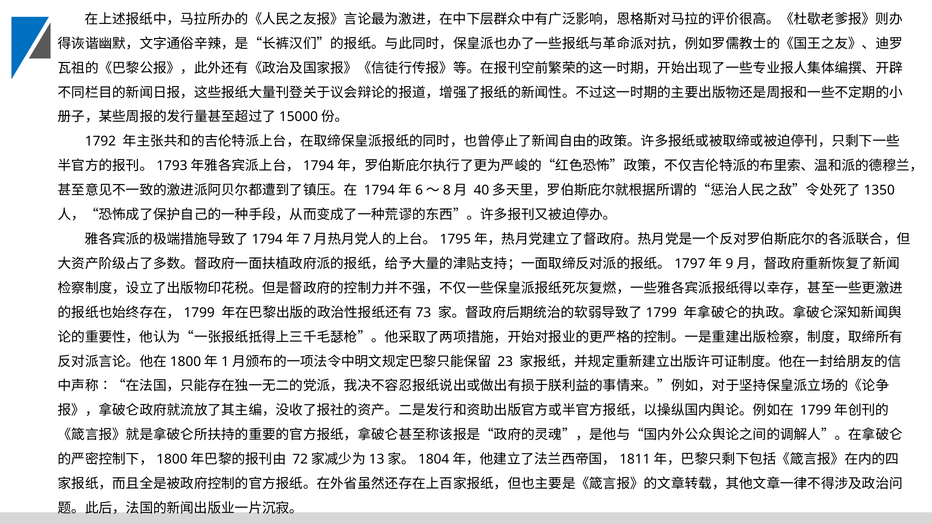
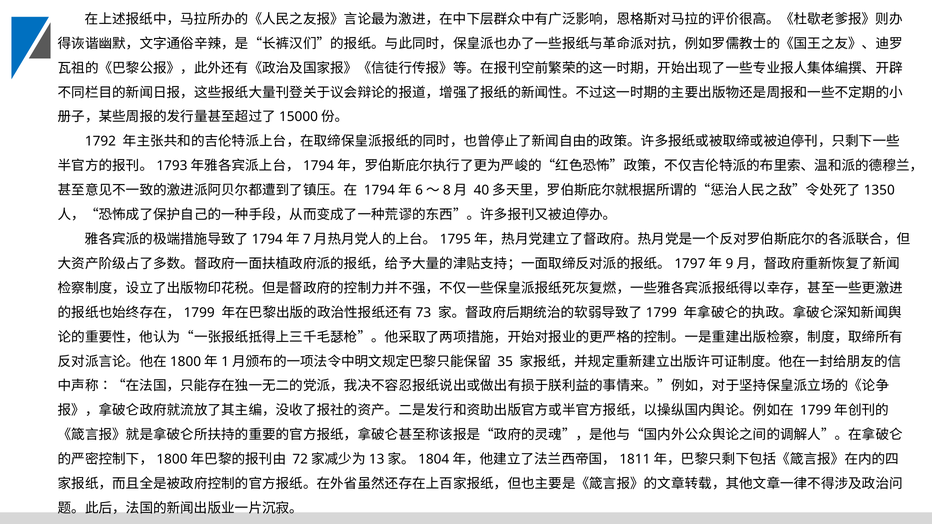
23: 23 -> 35
